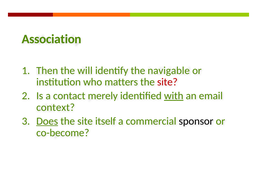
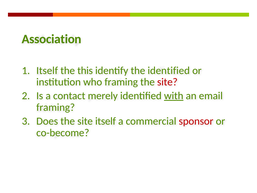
Then at (47, 70): Then -> Itself
will: will -> this
the navigable: navigable -> identified
who matters: matters -> framing
context at (56, 107): context -> framing
Does underline: present -> none
sponsor colour: black -> red
